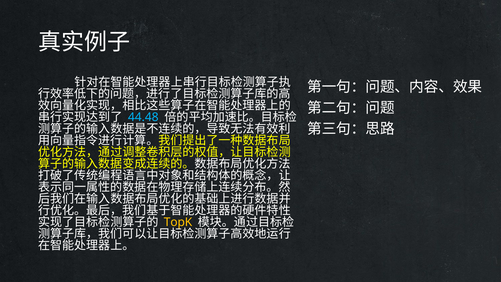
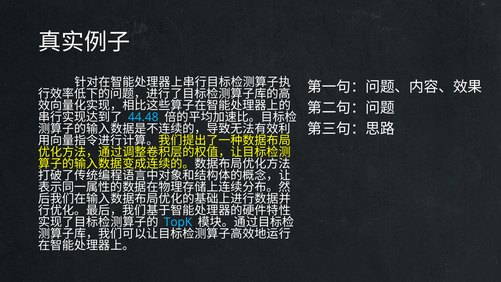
TopK colour: yellow -> light blue
